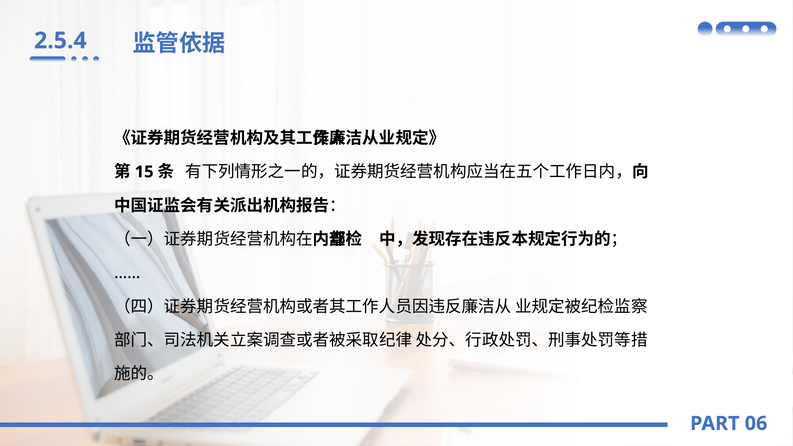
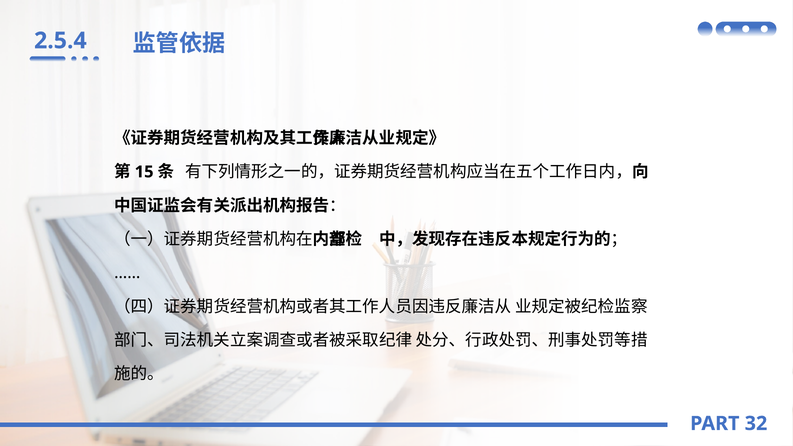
06: 06 -> 32
